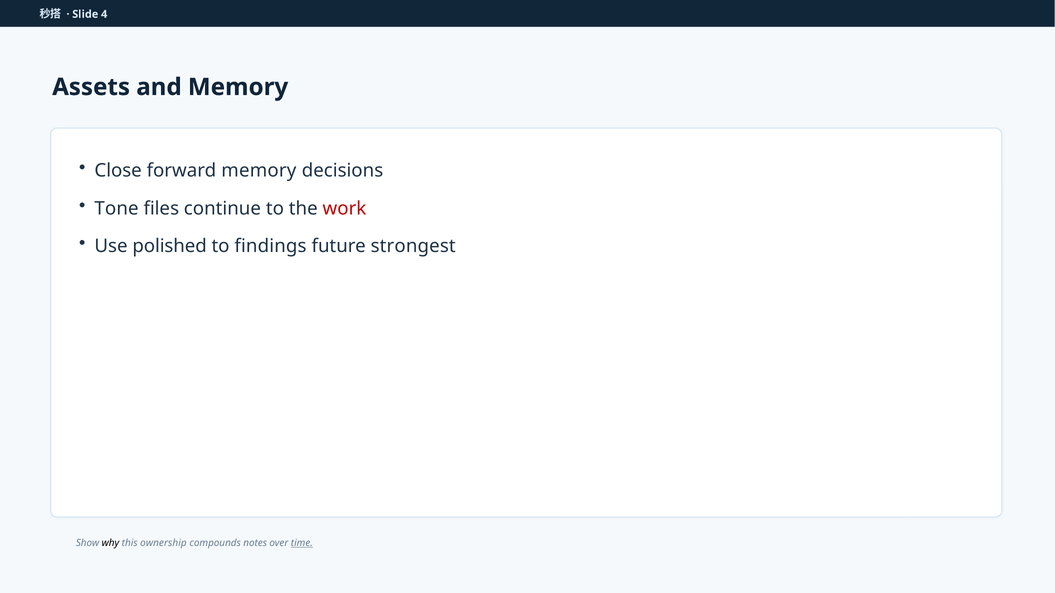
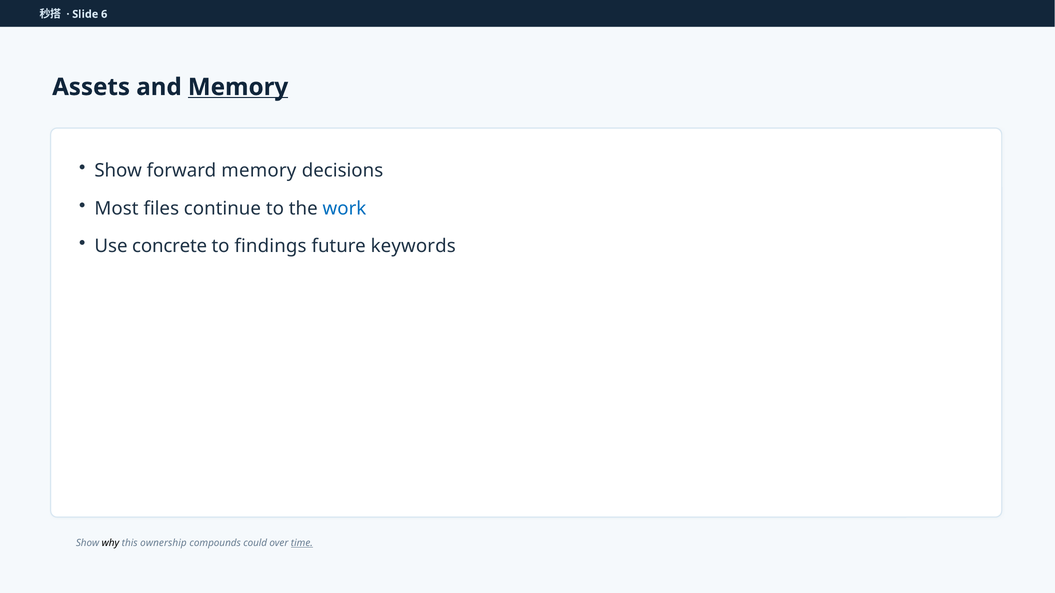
4: 4 -> 6
Memory at (238, 87) underline: none -> present
Close at (118, 171): Close -> Show
Tone: Tone -> Most
work colour: red -> blue
polished: polished -> concrete
strongest: strongest -> keywords
notes: notes -> could
